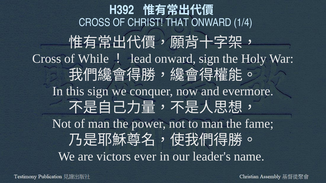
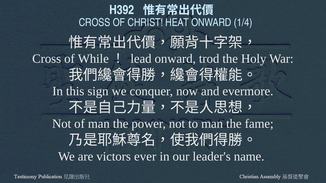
THAT: THAT -> HEAT
onward sign: sign -> trod
